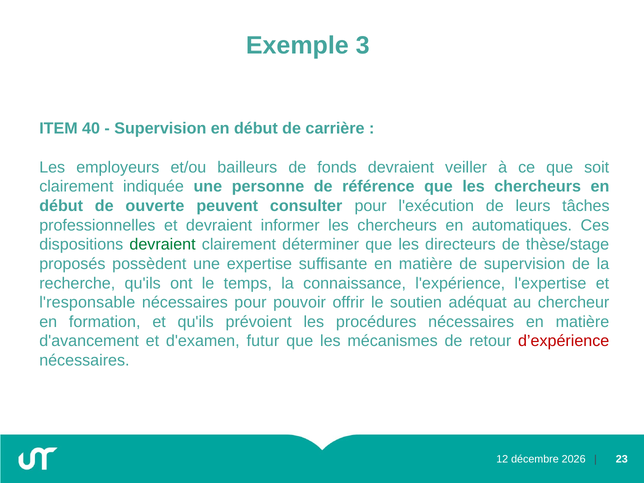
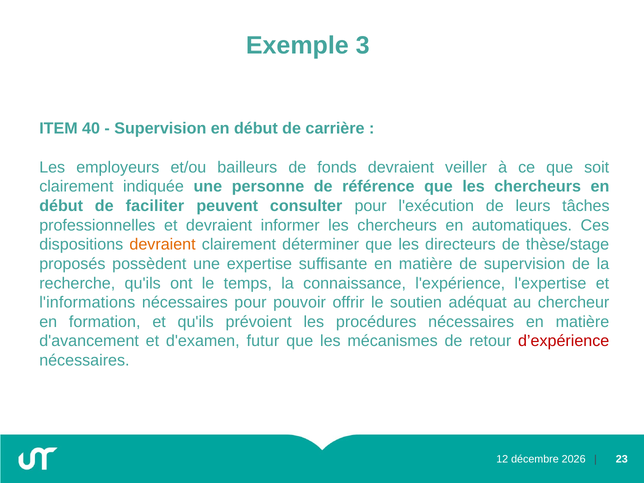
ouverte: ouverte -> faciliter
devraient at (163, 245) colour: green -> orange
l'responsable: l'responsable -> l'informations
